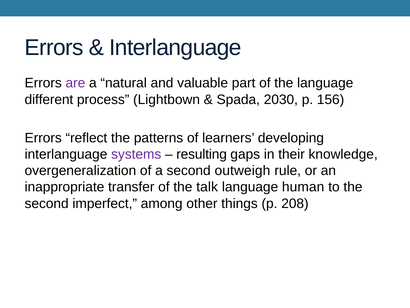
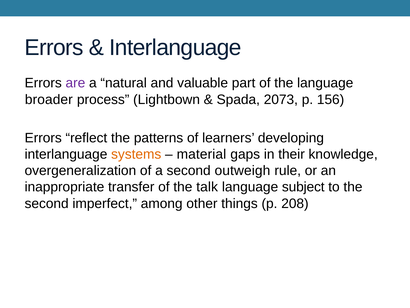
different: different -> broader
2030: 2030 -> 2073
systems colour: purple -> orange
resulting: resulting -> material
human: human -> subject
